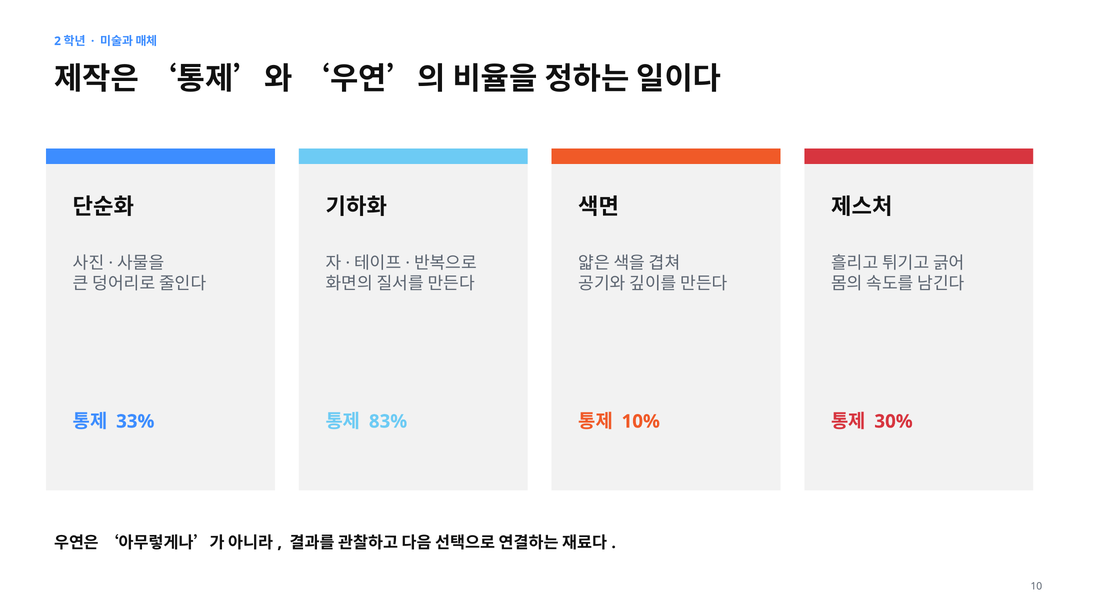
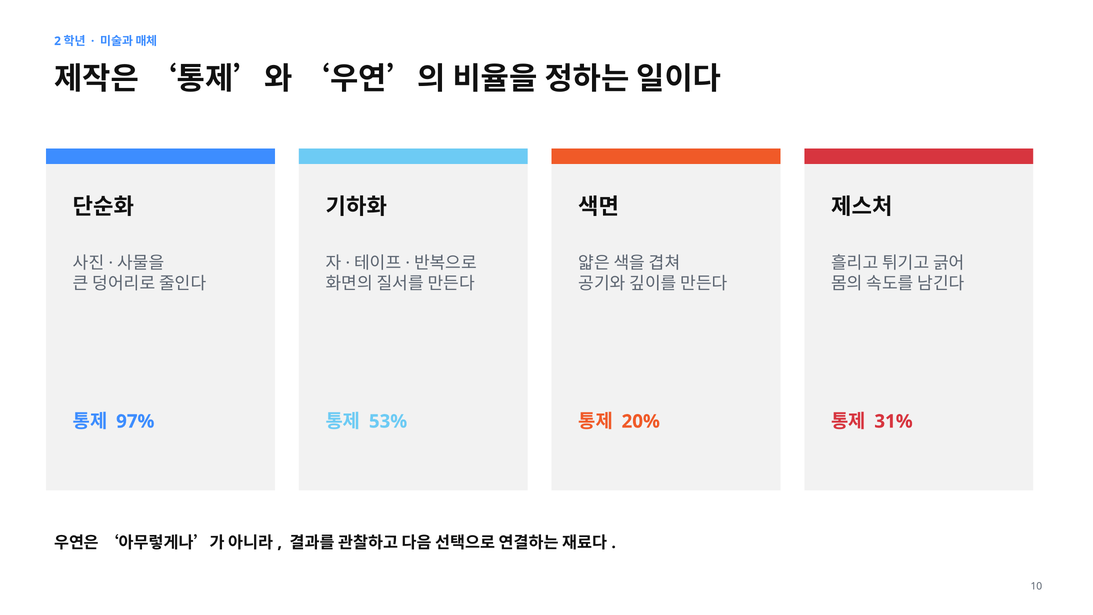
33%: 33% -> 97%
83%: 83% -> 53%
10%: 10% -> 20%
30%: 30% -> 31%
